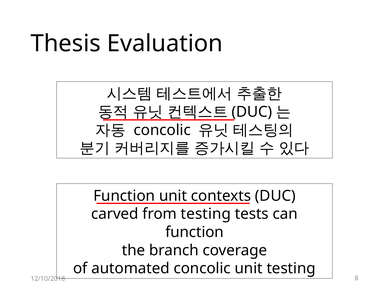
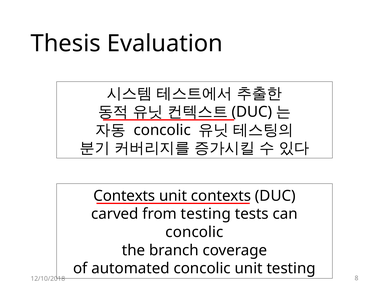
Function at (124, 196): Function -> Contexts
function at (195, 232): function -> concolic
